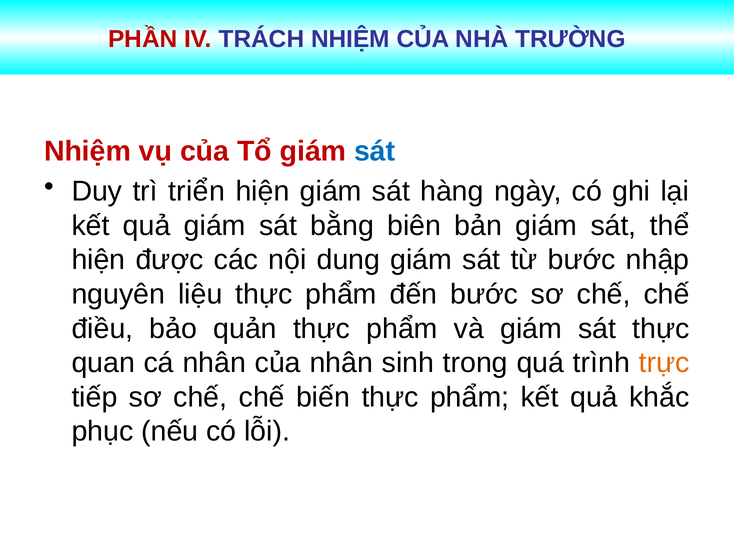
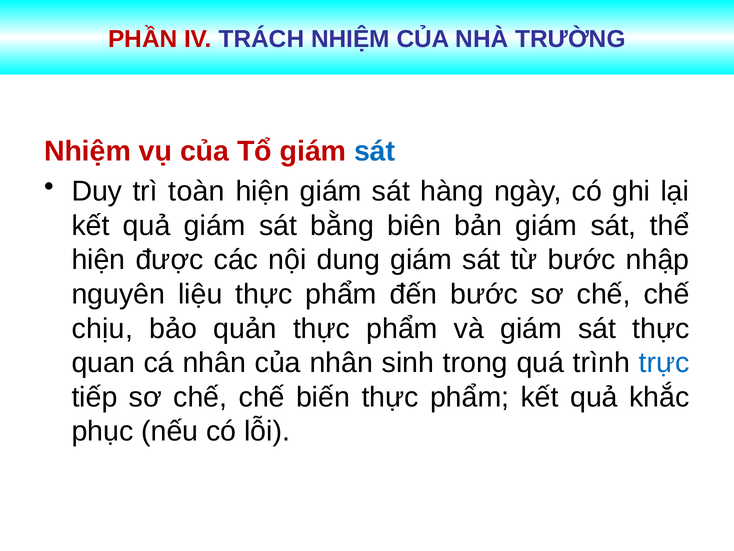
triển: triển -> toàn
điều: điều -> chịu
trực colour: orange -> blue
